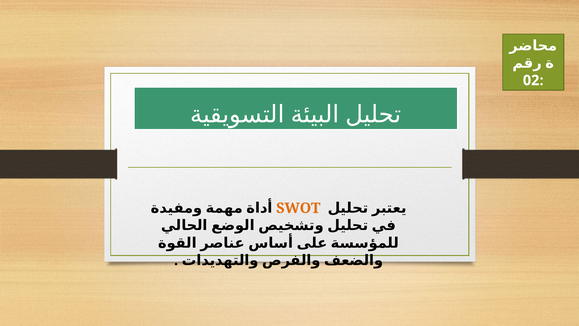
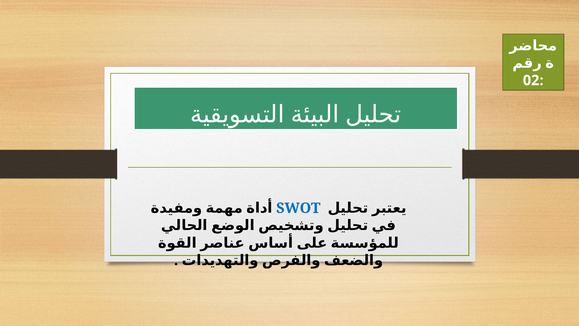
SWOT colour: orange -> blue
